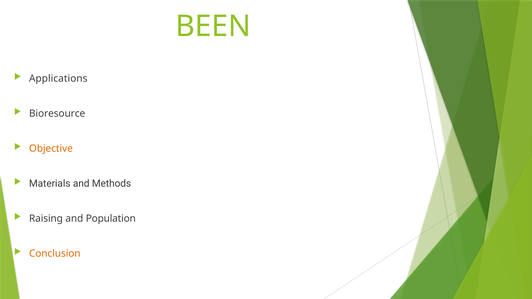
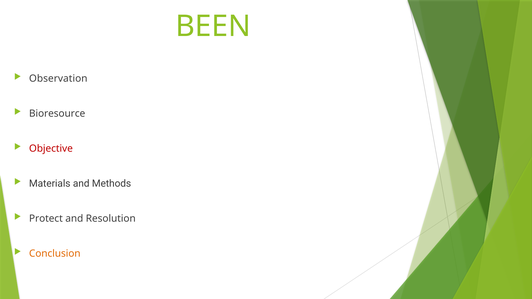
Applications: Applications -> Observation
Objective colour: orange -> red
Raising: Raising -> Protect
Population: Population -> Resolution
